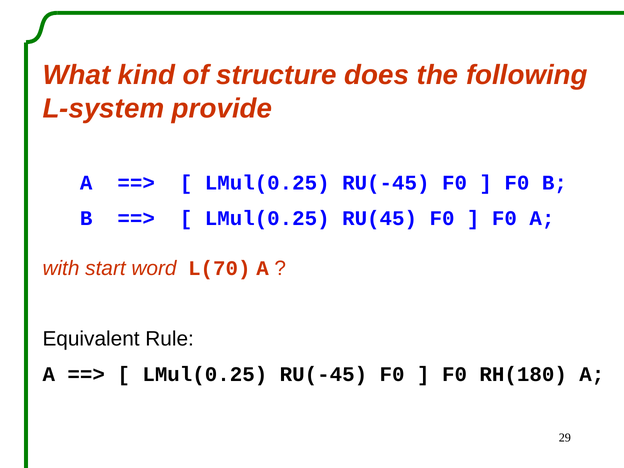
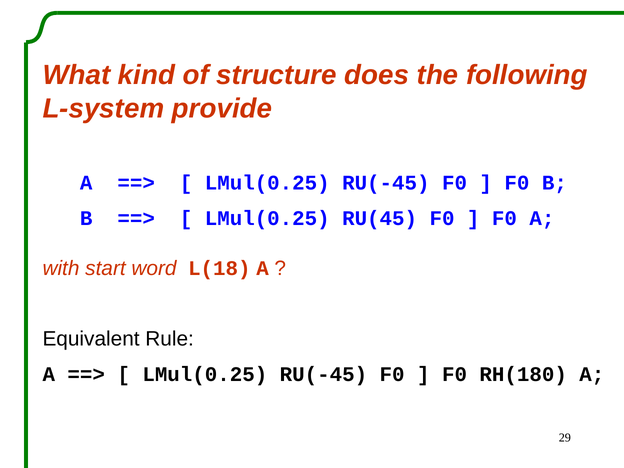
L(70: L(70 -> L(18
